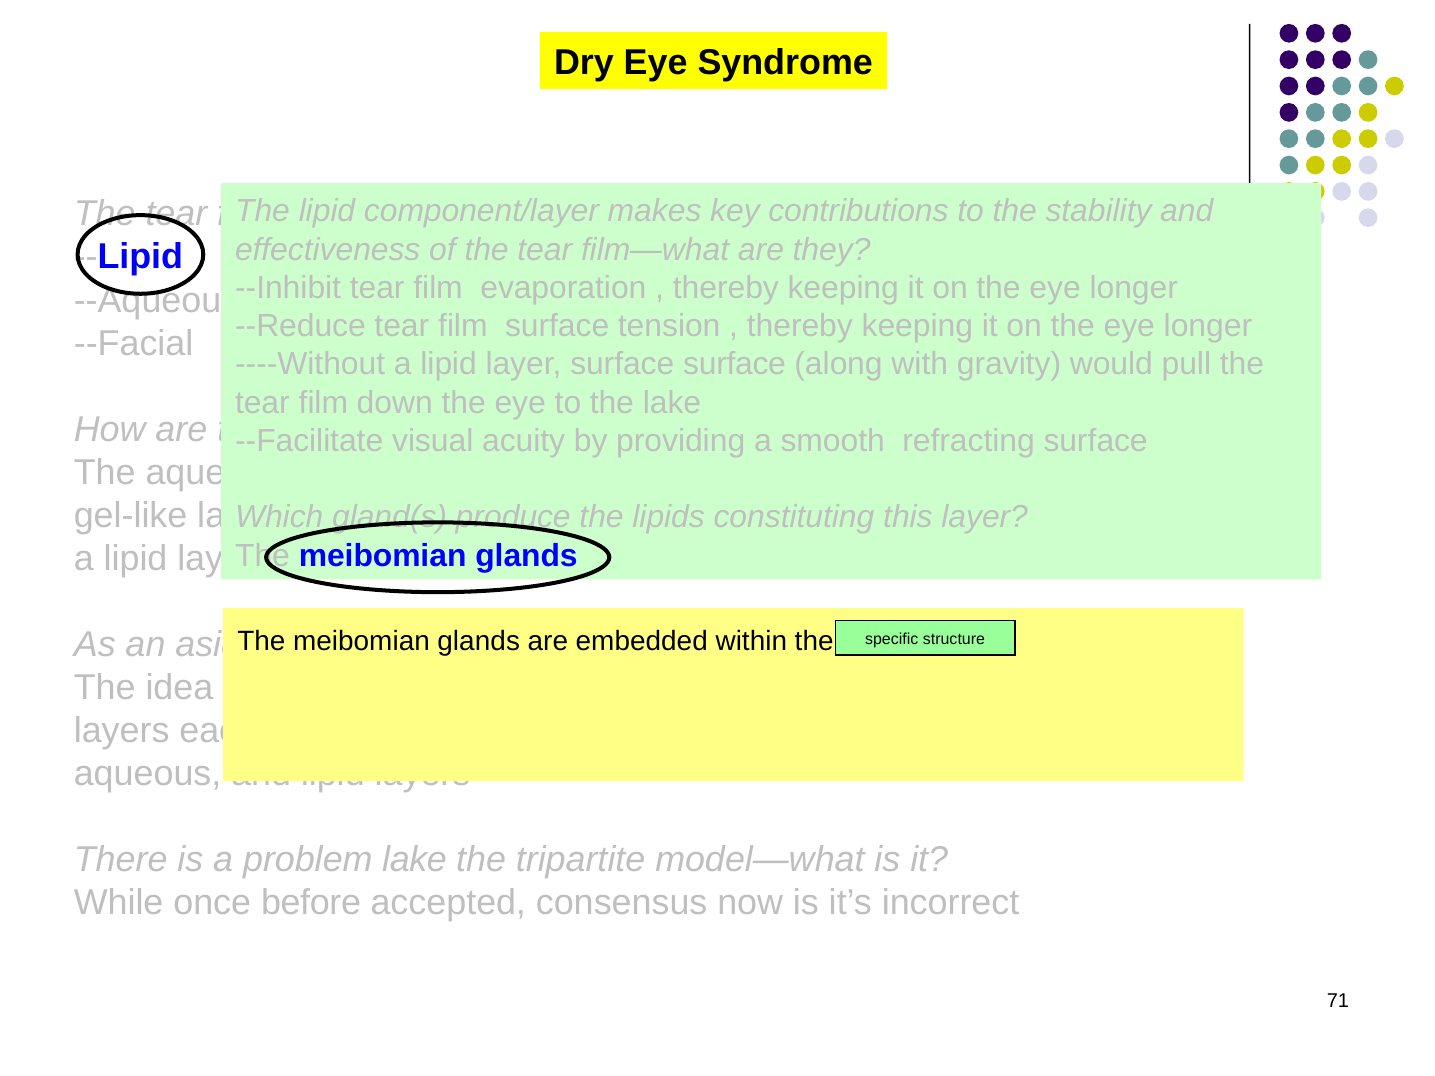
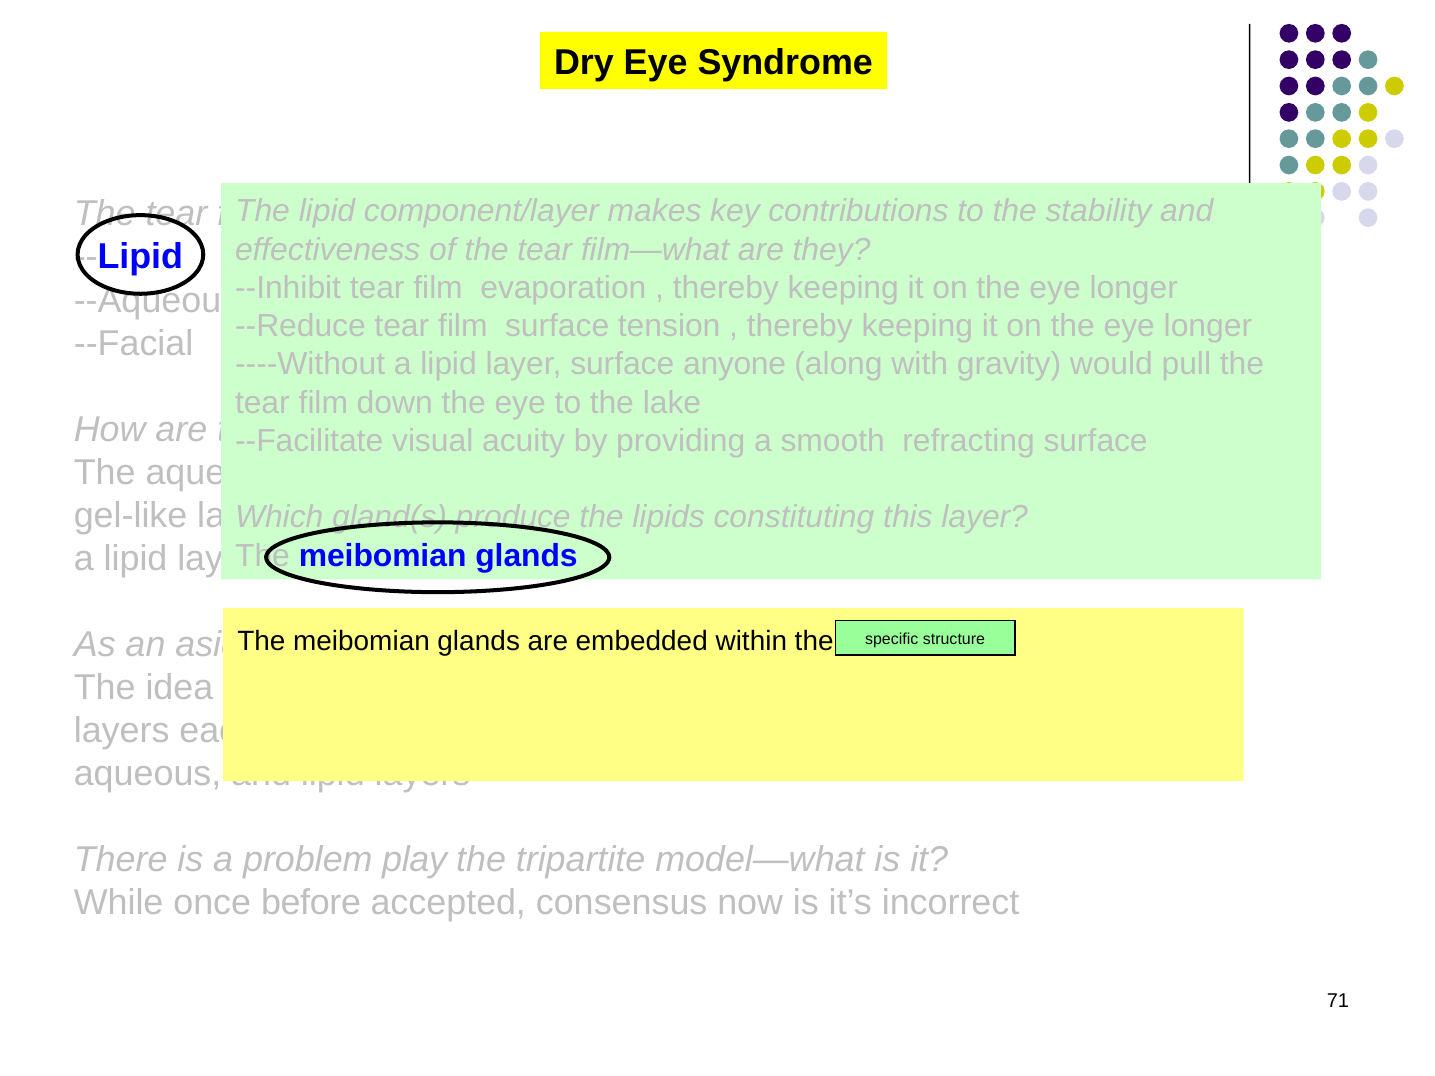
surface surface: surface -> anyone
problem lake: lake -> play
